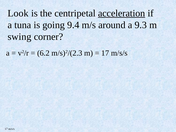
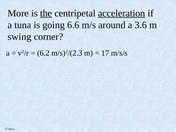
Look: Look -> More
the underline: none -> present
9.4: 9.4 -> 6.6
9.3: 9.3 -> 3.6
